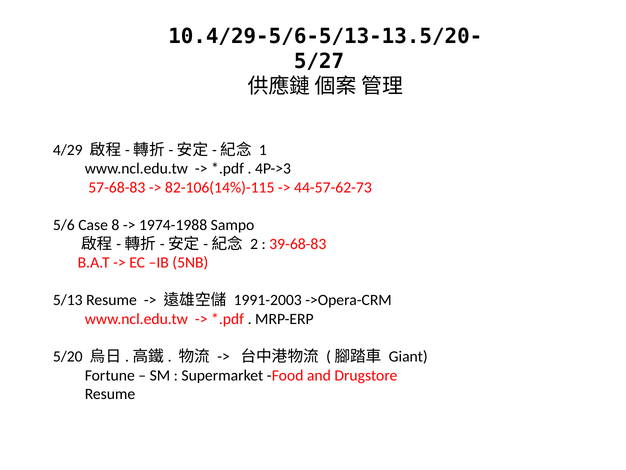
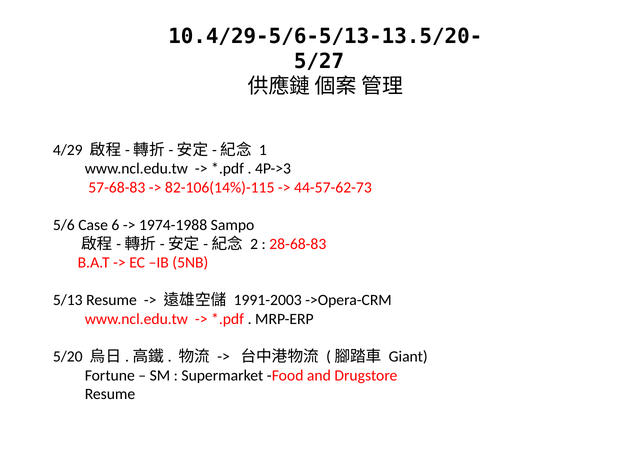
8: 8 -> 6
39-68-83: 39-68-83 -> 28-68-83
